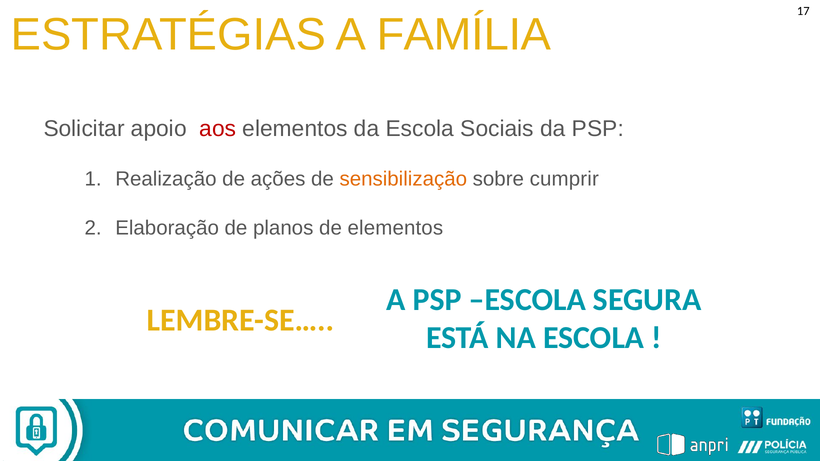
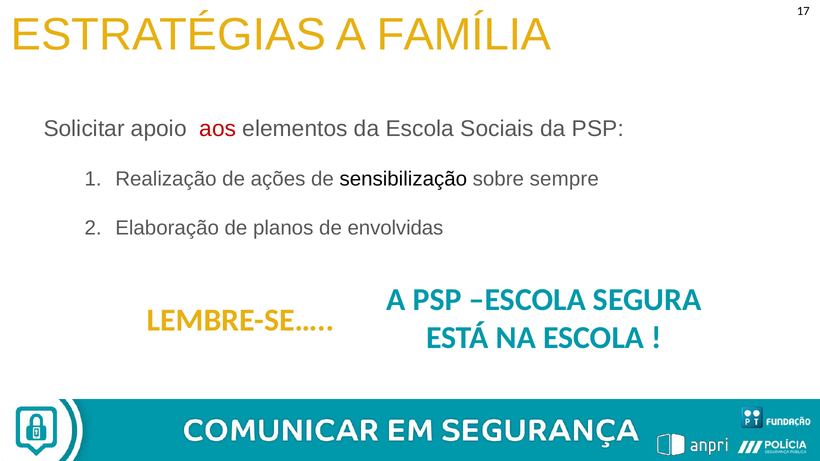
sensibilização colour: orange -> black
cumprir: cumprir -> sempre
de elementos: elementos -> envolvidas
